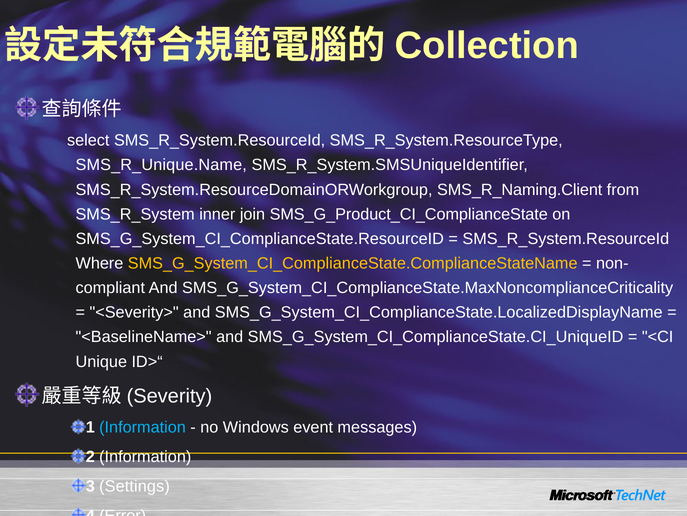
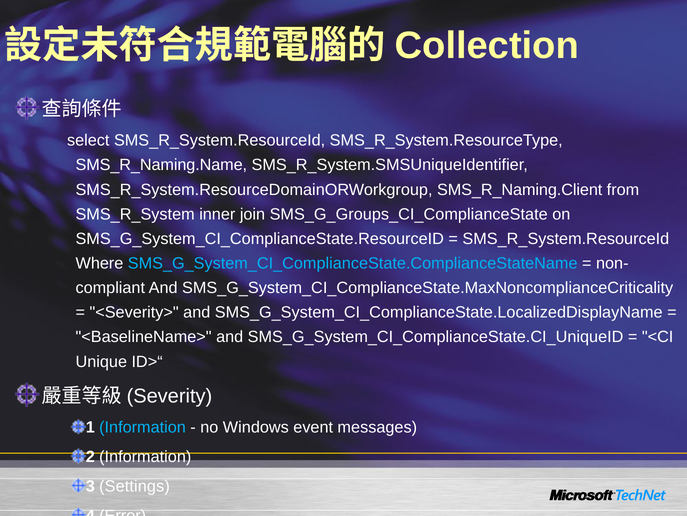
SMS_R_Unique.Name: SMS_R_Unique.Name -> SMS_R_Naming.Name
SMS_G_Product_CI_ComplianceState: SMS_G_Product_CI_ComplianceState -> SMS_G_Groups_CI_ComplianceState
SMS_G_System_CI_ComplianceState.ComplianceStateName colour: yellow -> light blue
